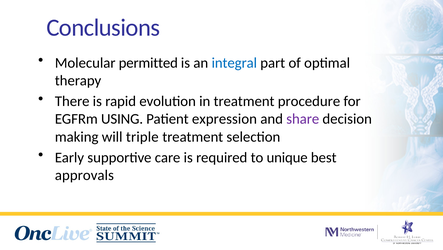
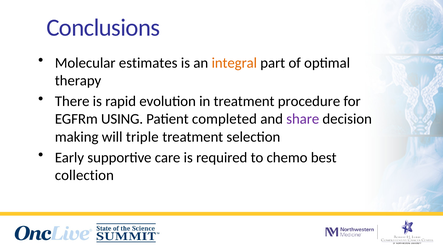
permitted: permitted -> estimates
integral colour: blue -> orange
expression: expression -> completed
unique: unique -> chemo
approvals: approvals -> collection
